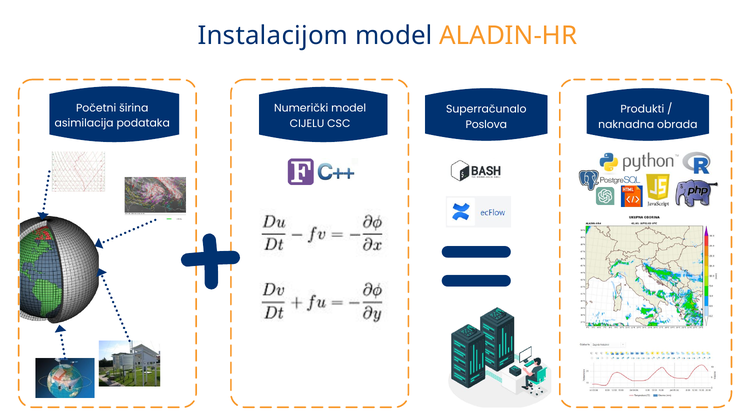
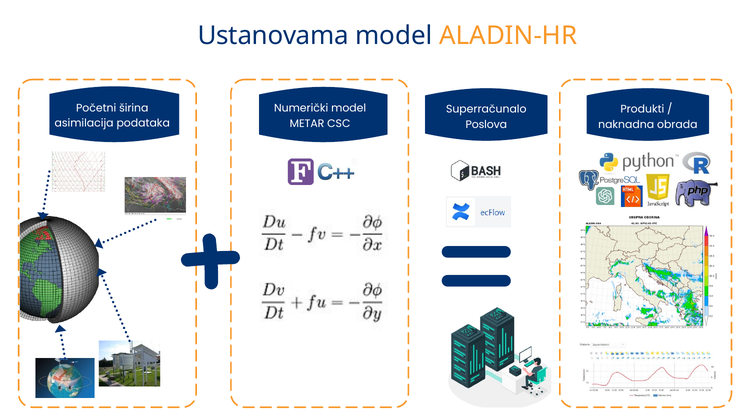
Instalacijom: Instalacijom -> Ustanovama
CIJELU: CIJELU -> METAR
